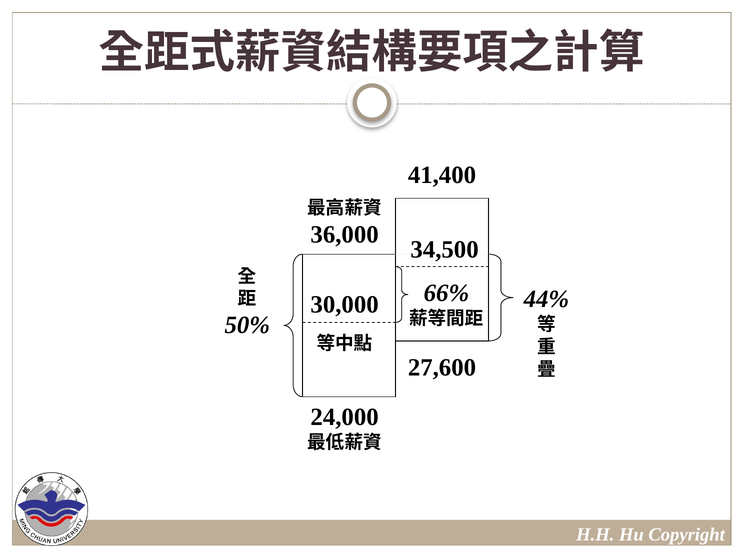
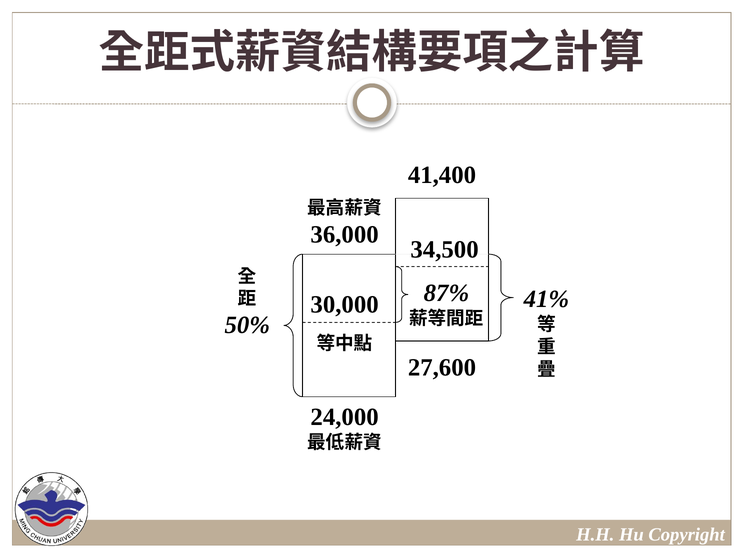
66%: 66% -> 87%
44%: 44% -> 41%
